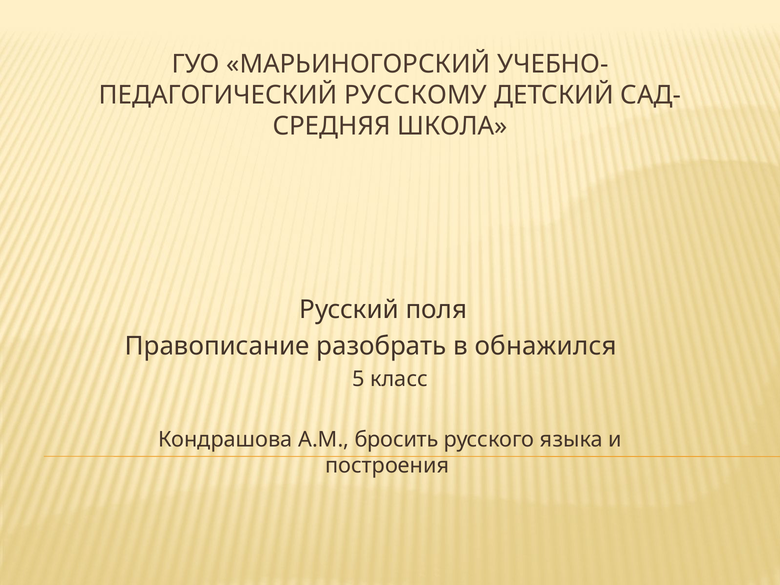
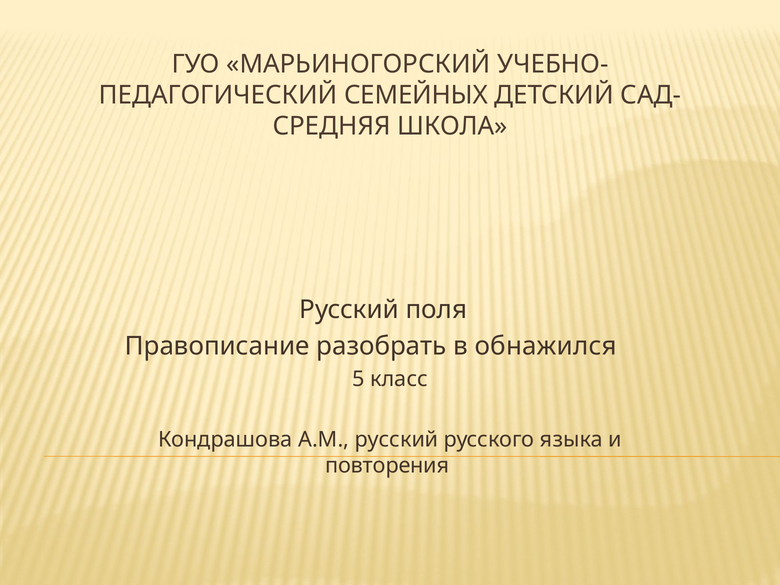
РУССКОМУ: РУССКОМУ -> СЕМЕЙНЫХ
А.М бросить: бросить -> русский
построения: построения -> повторения
